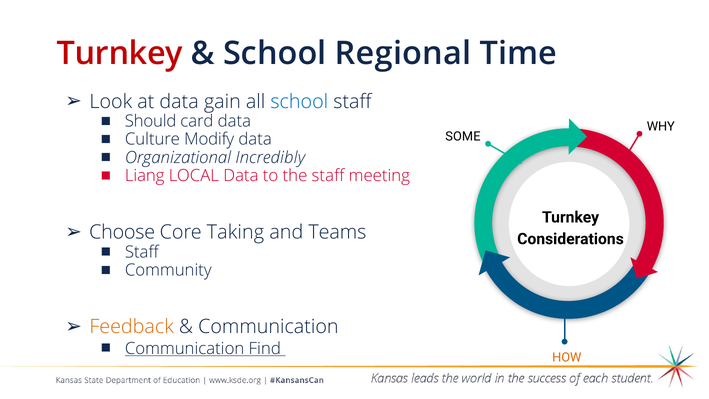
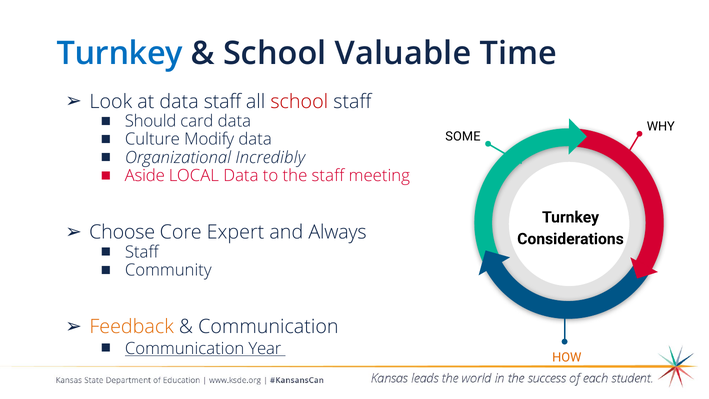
Turnkey at (120, 54) colour: red -> blue
Regional: Regional -> Valuable
data gain: gain -> staff
school at (299, 102) colour: blue -> red
Liang: Liang -> Aside
Taking: Taking -> Expert
Teams: Teams -> Always
Find: Find -> Year
